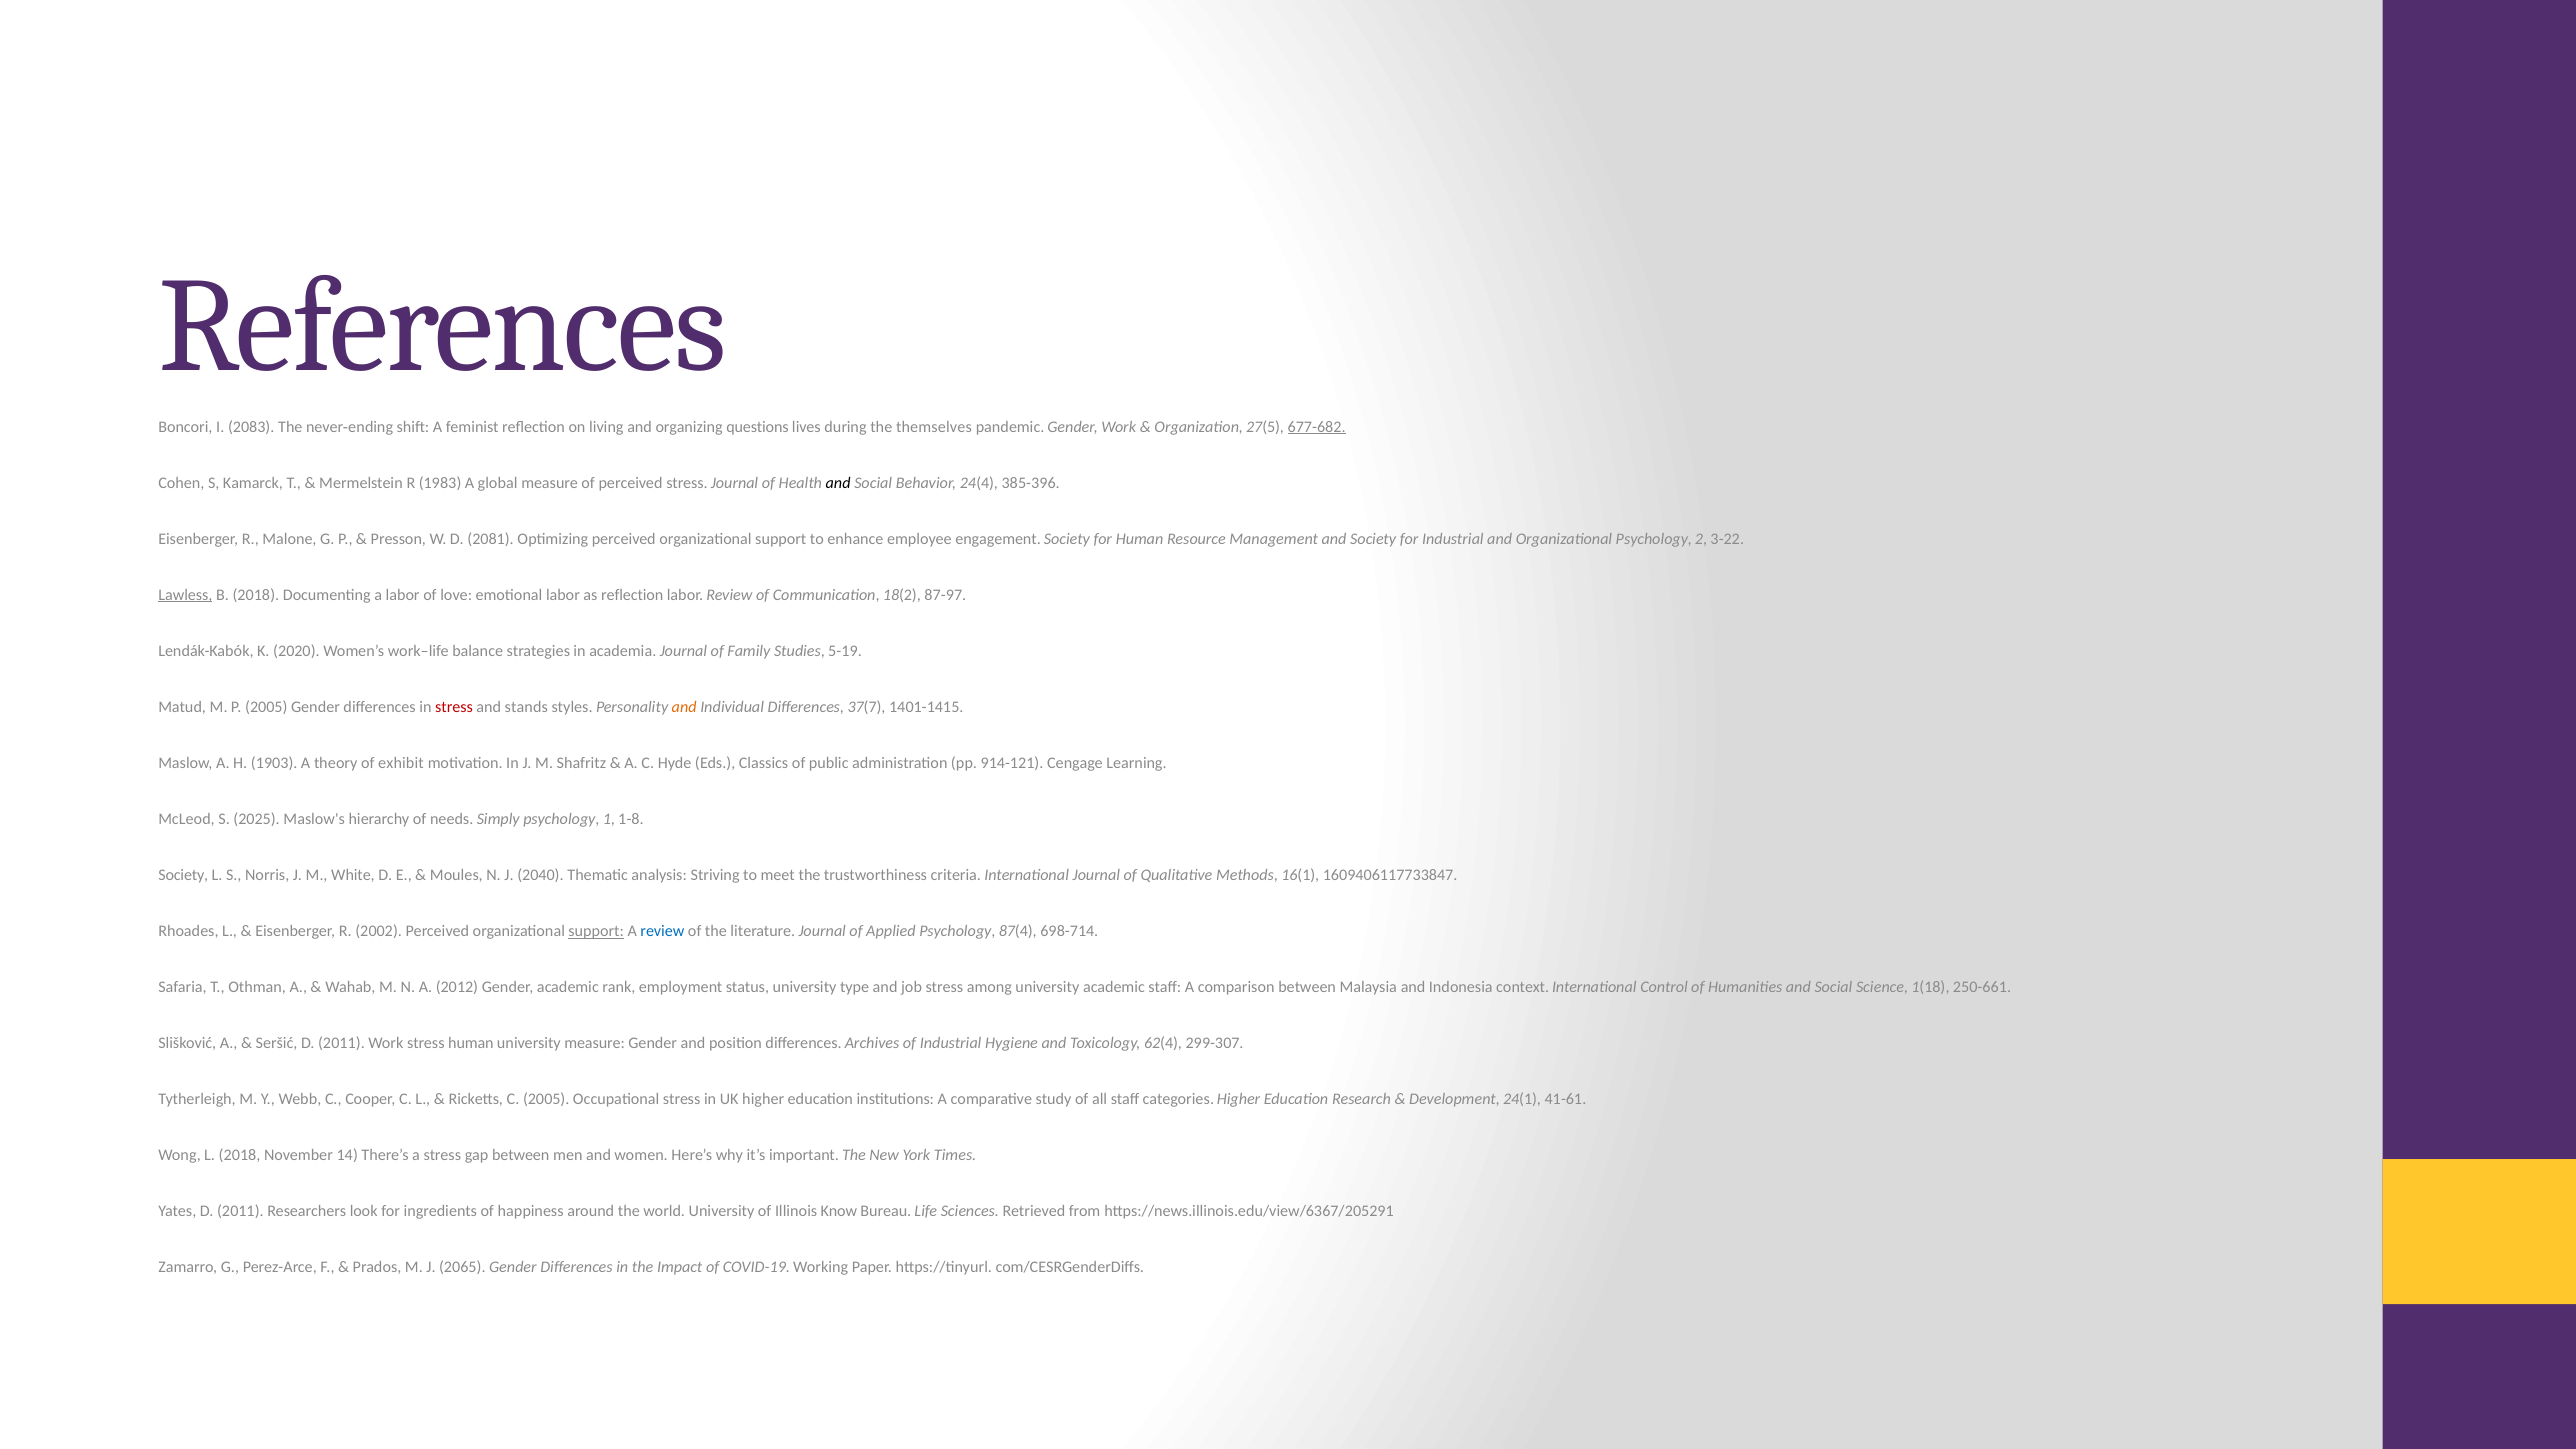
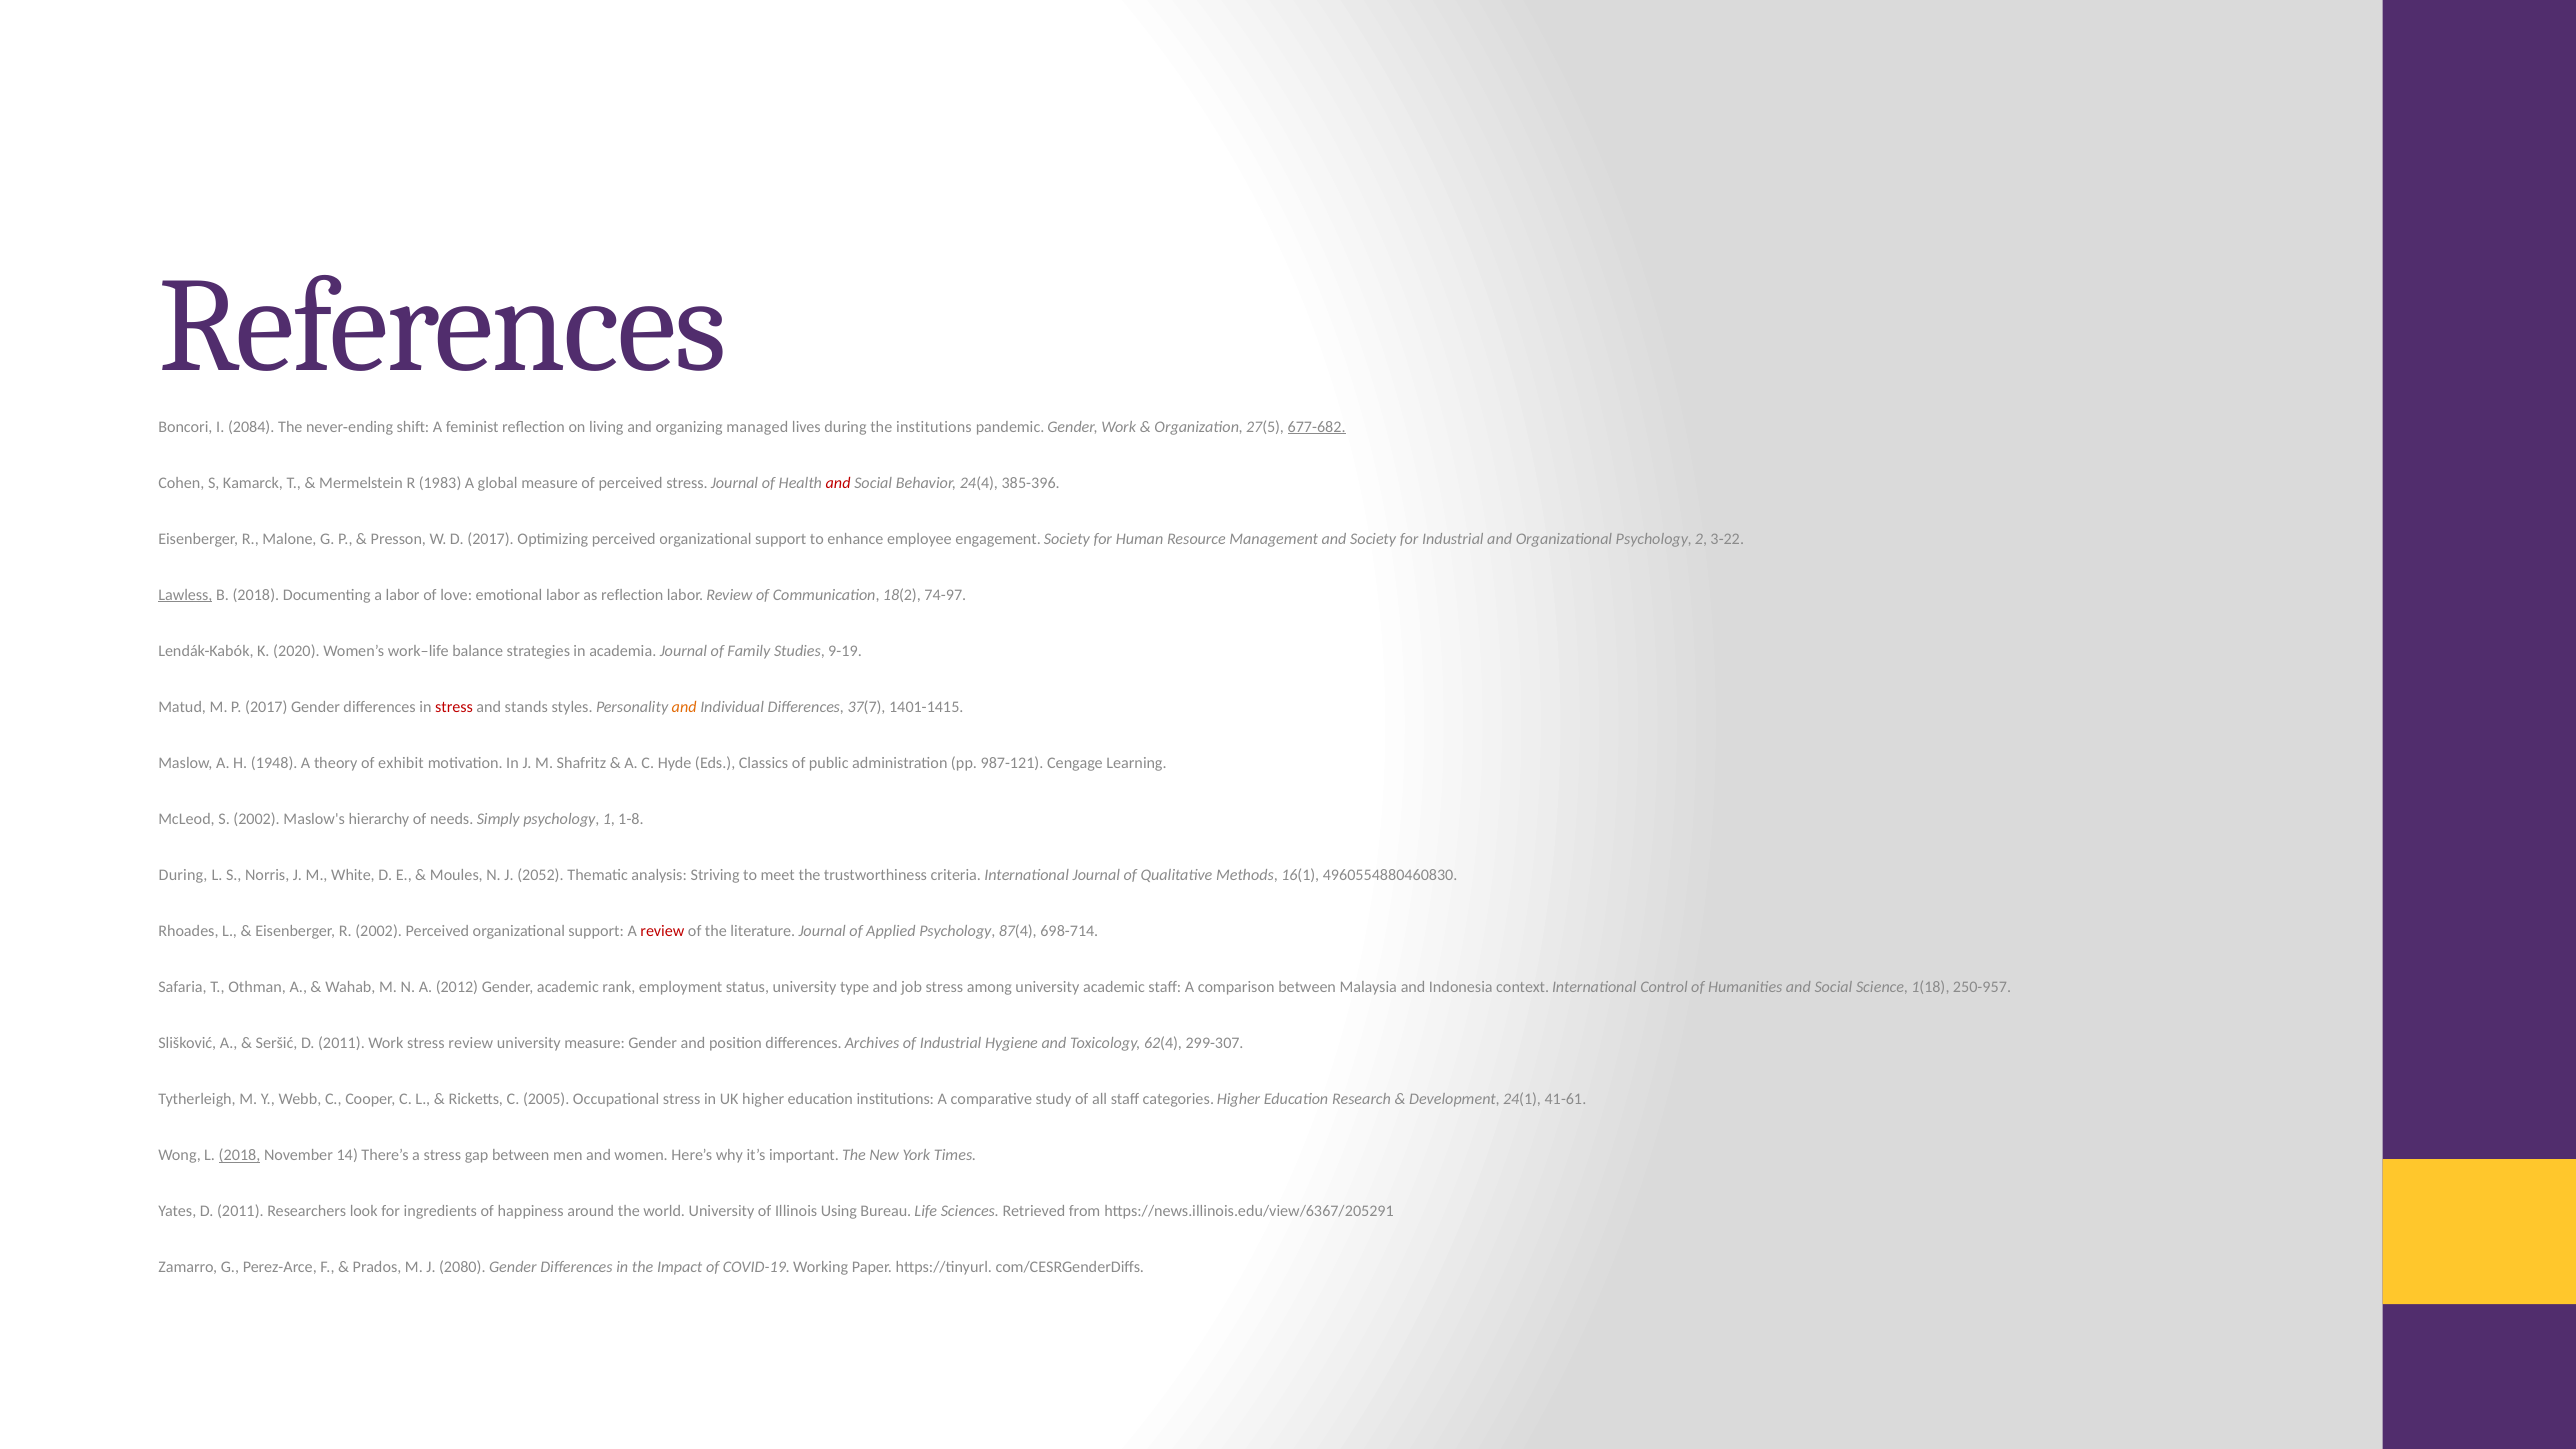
2083: 2083 -> 2084
questions: questions -> managed
the themselves: themselves -> institutions
and at (838, 483) colour: black -> red
D 2081: 2081 -> 2017
87-97: 87-97 -> 74-97
5-19: 5-19 -> 9-19
P 2005: 2005 -> 2017
1903: 1903 -> 1948
914-121: 914-121 -> 987-121
S 2025: 2025 -> 2002
Society at (183, 875): Society -> During
2040: 2040 -> 2052
1609406117733847: 1609406117733847 -> 4960554880460830
support at (596, 931) underline: present -> none
review at (662, 931) colour: blue -> red
250-661: 250-661 -> 250-957
stress human: human -> review
2018 at (240, 1156) underline: none -> present
Know: Know -> Using
2065: 2065 -> 2080
